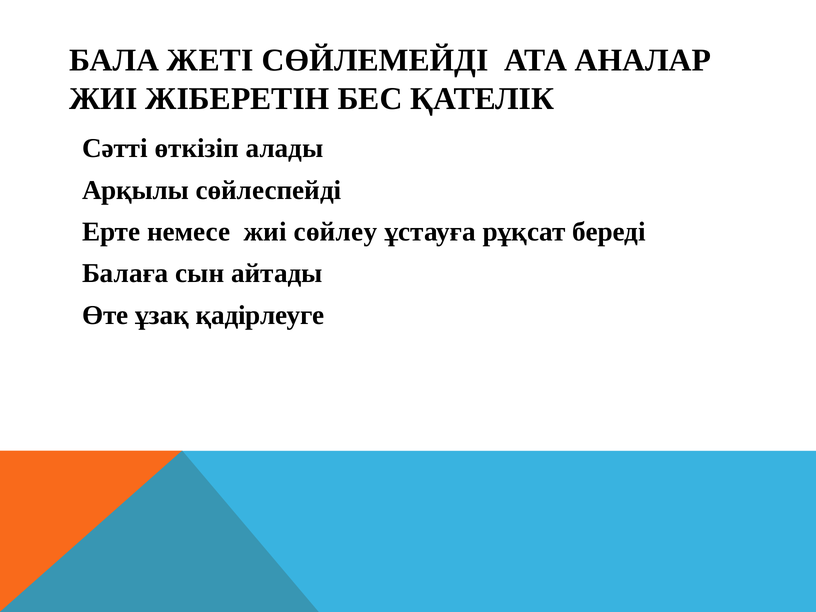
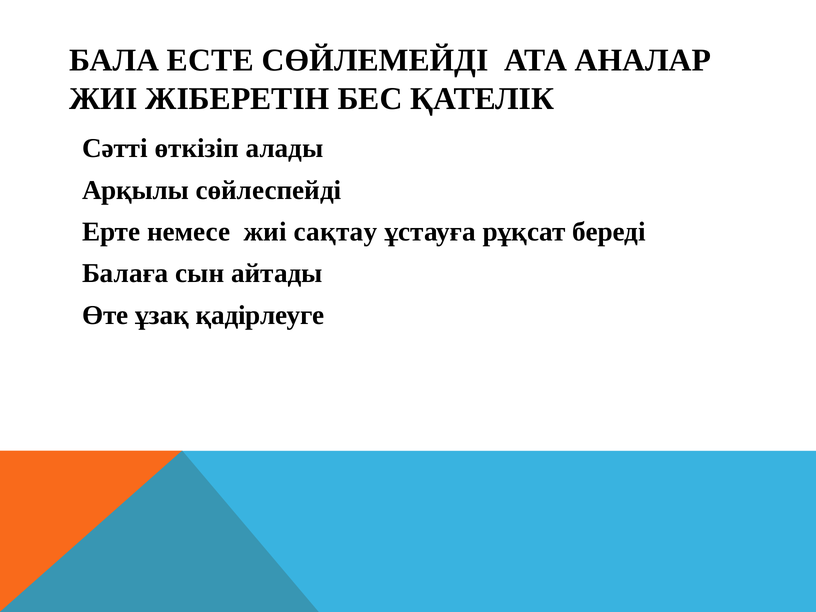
ЖЕТІ: ЖЕТІ -> ЕСТЕ
сөйлеу: сөйлеу -> сақтау
